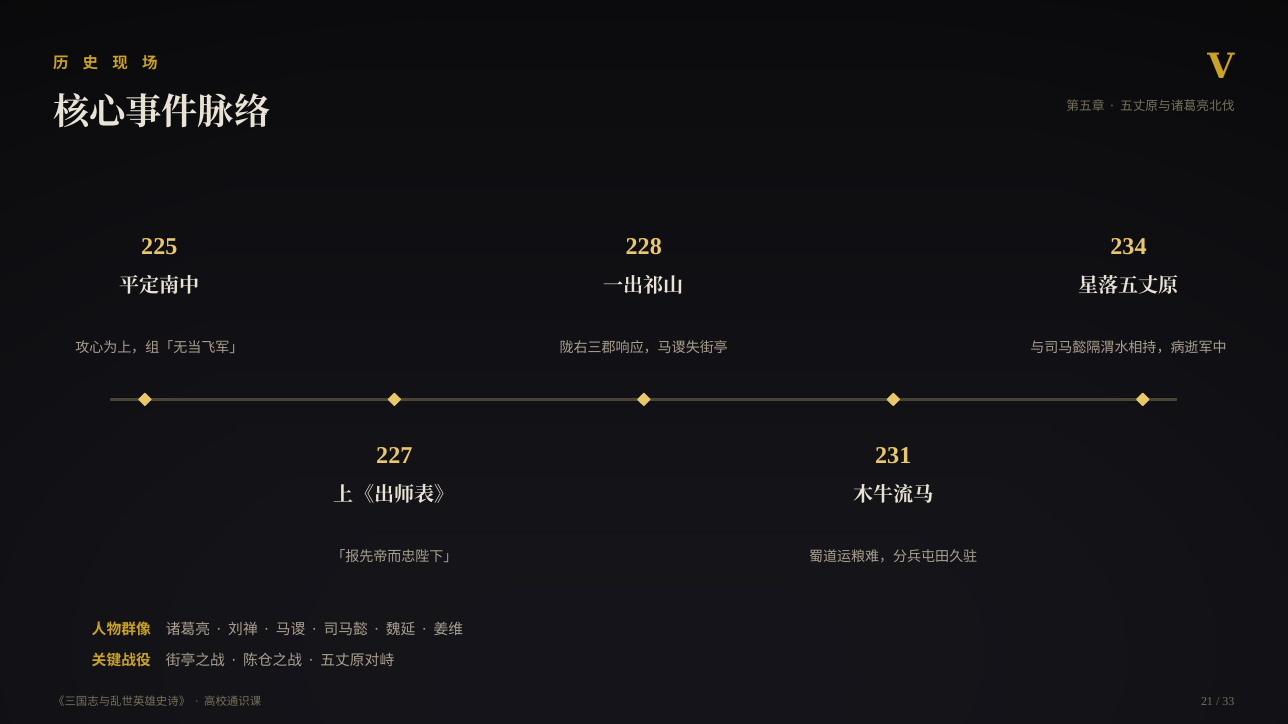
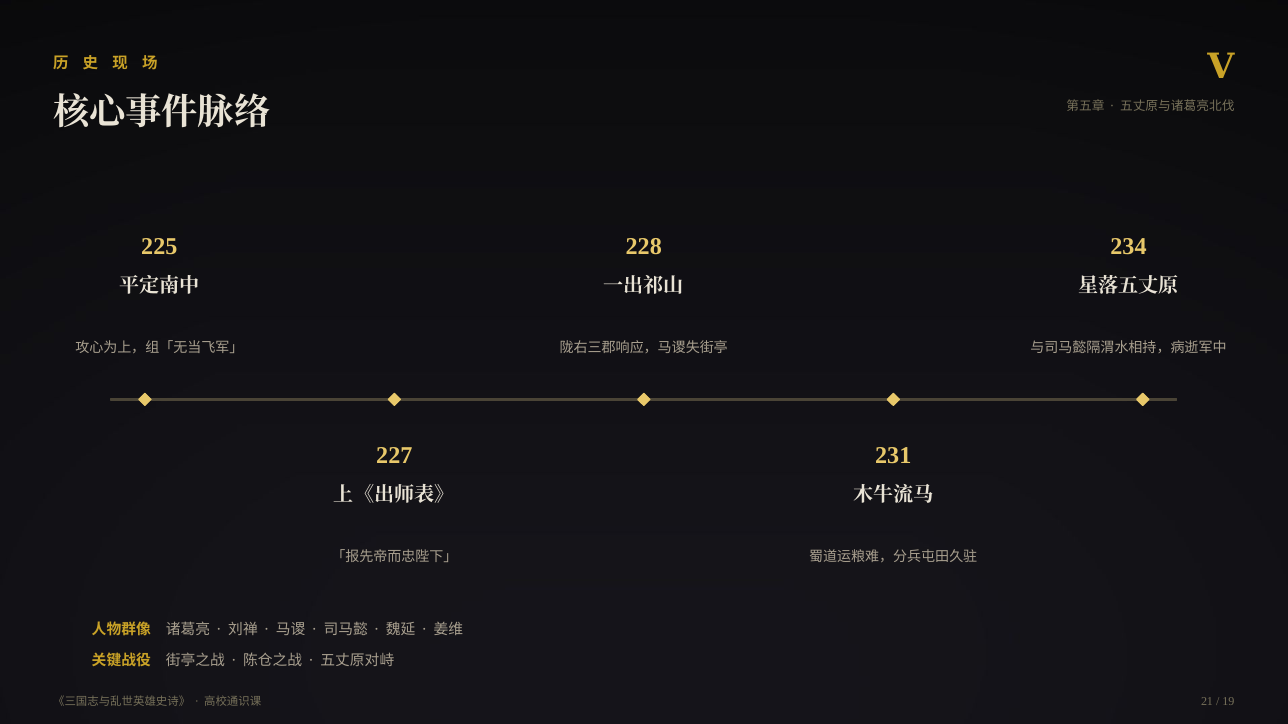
33: 33 -> 19
